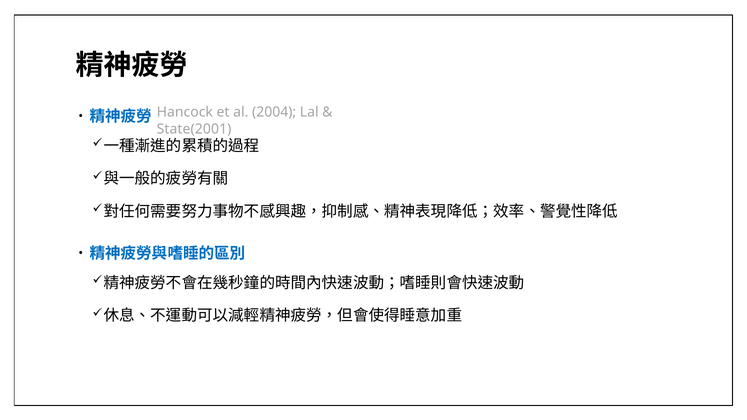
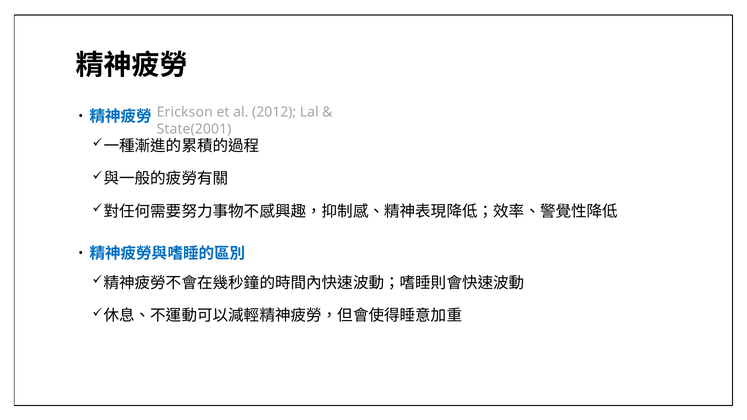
Hancock: Hancock -> Erickson
2004: 2004 -> 2012
